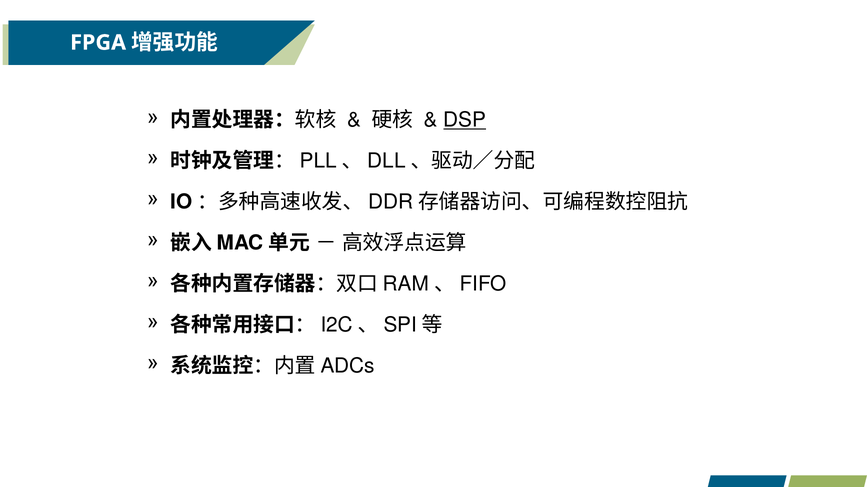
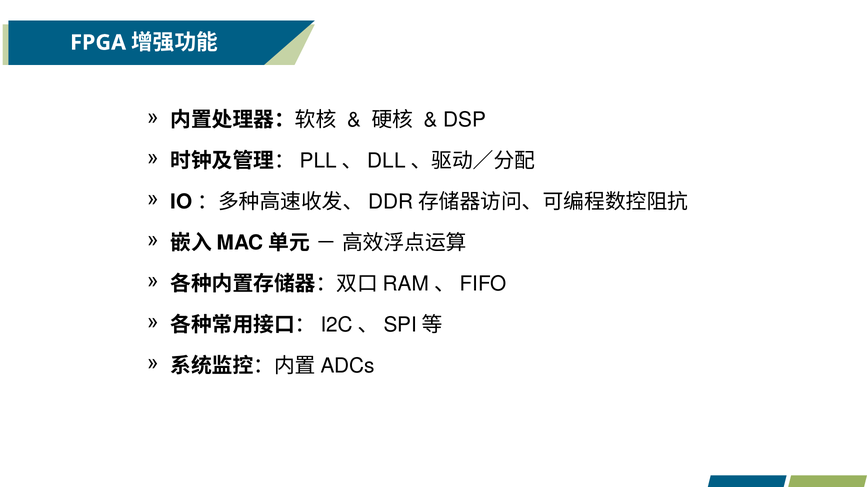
DSP underline: present -> none
